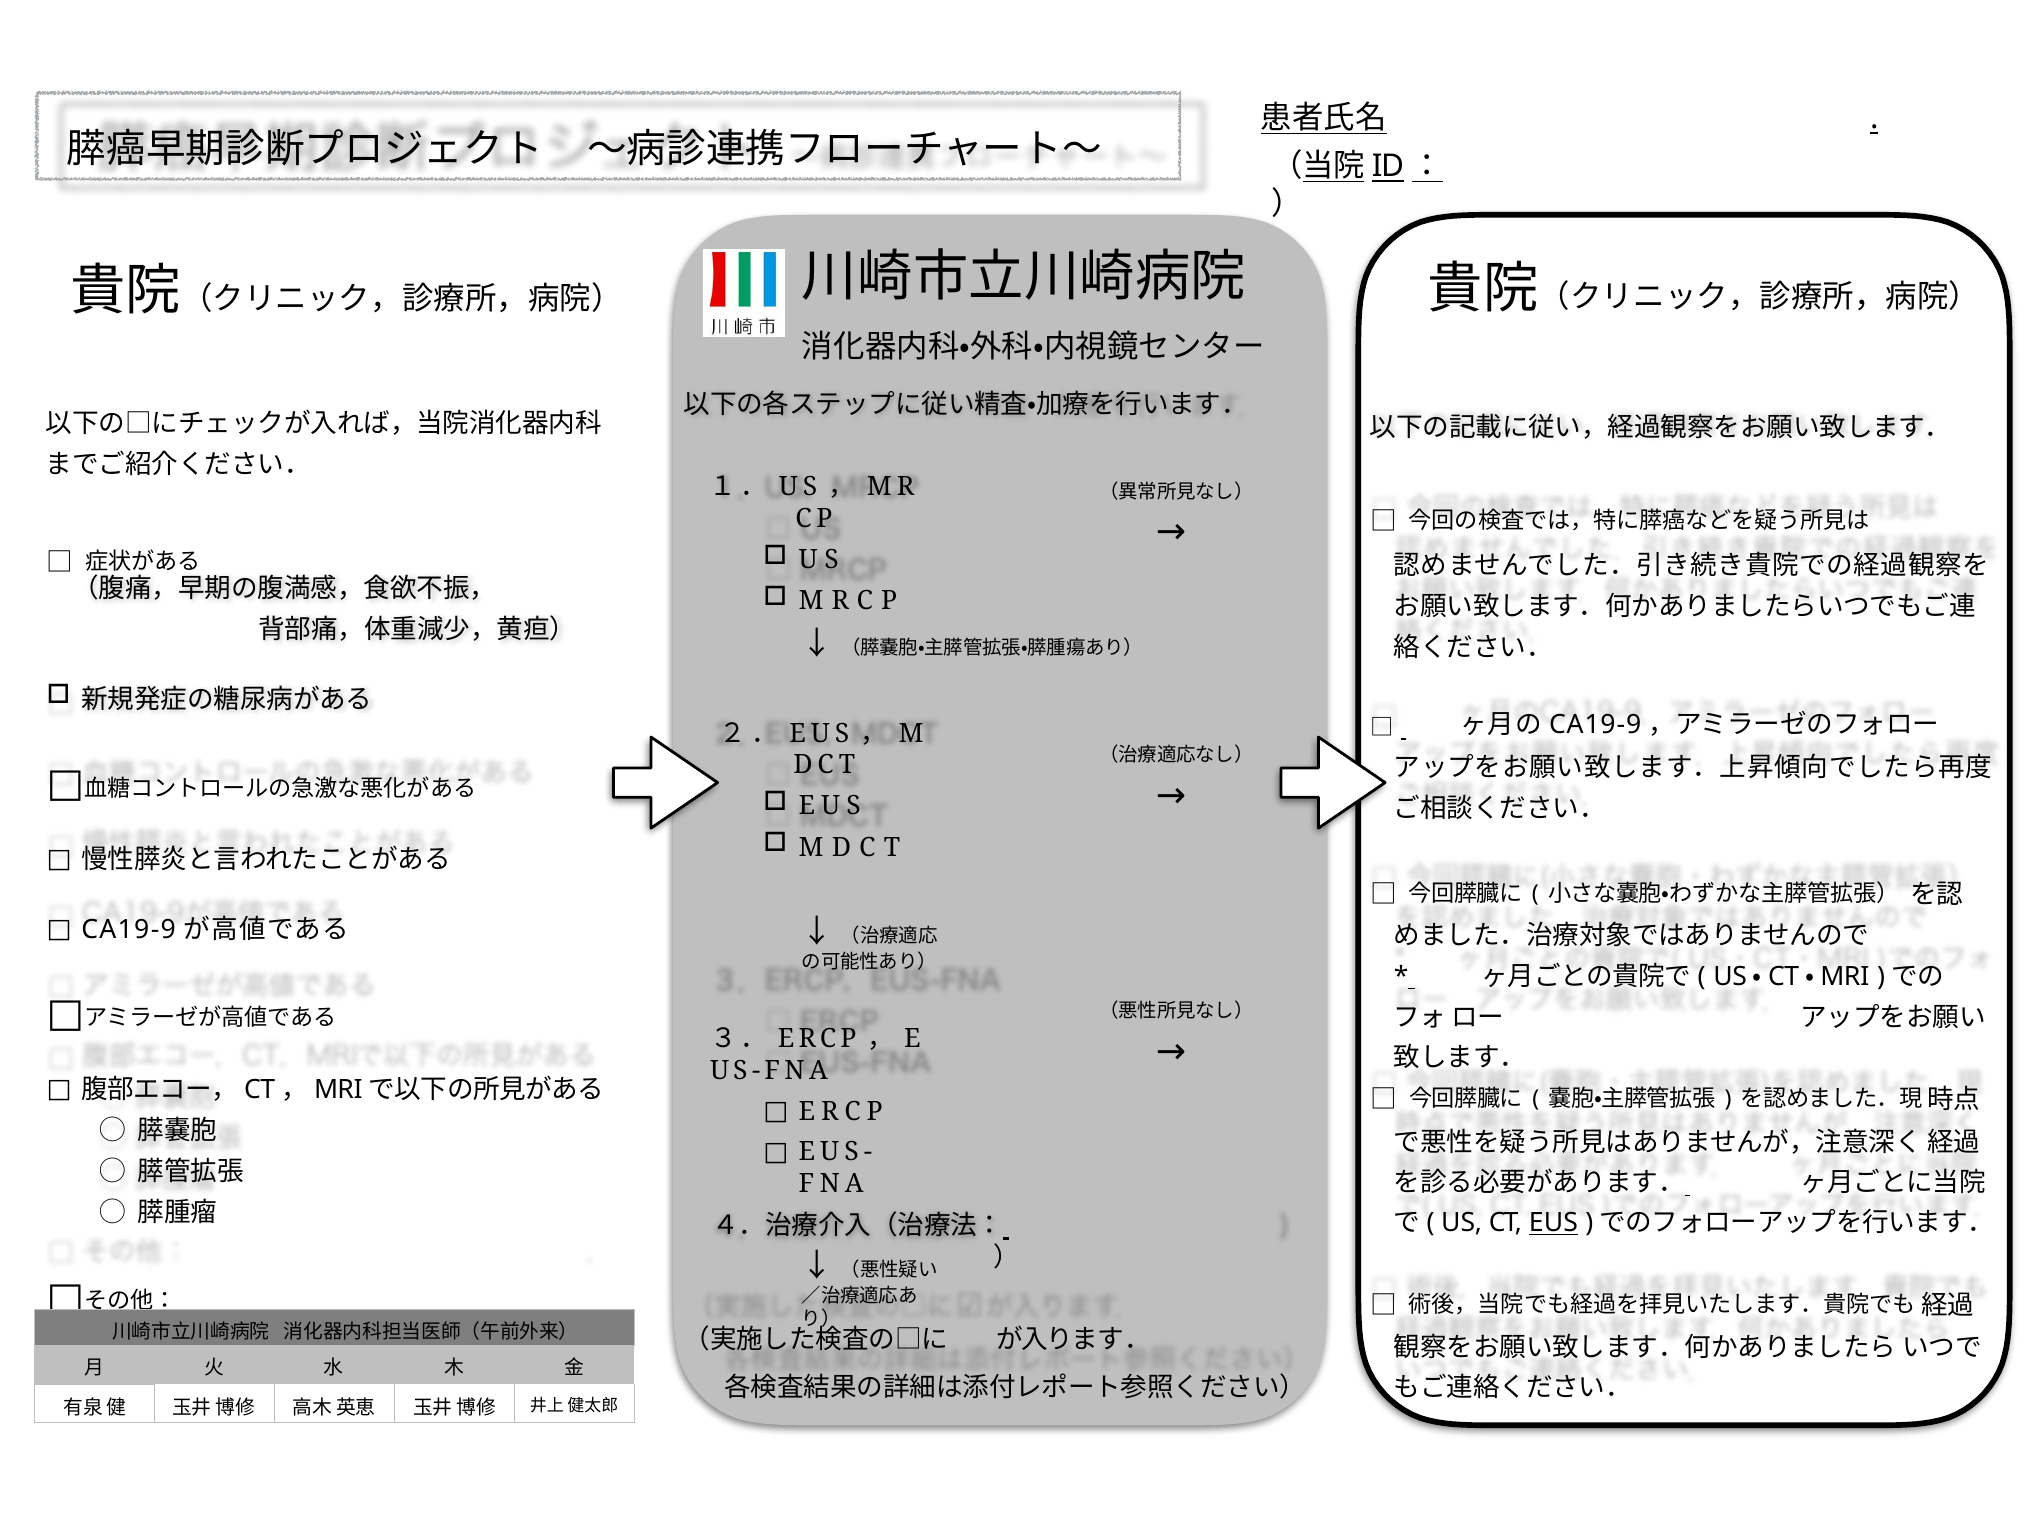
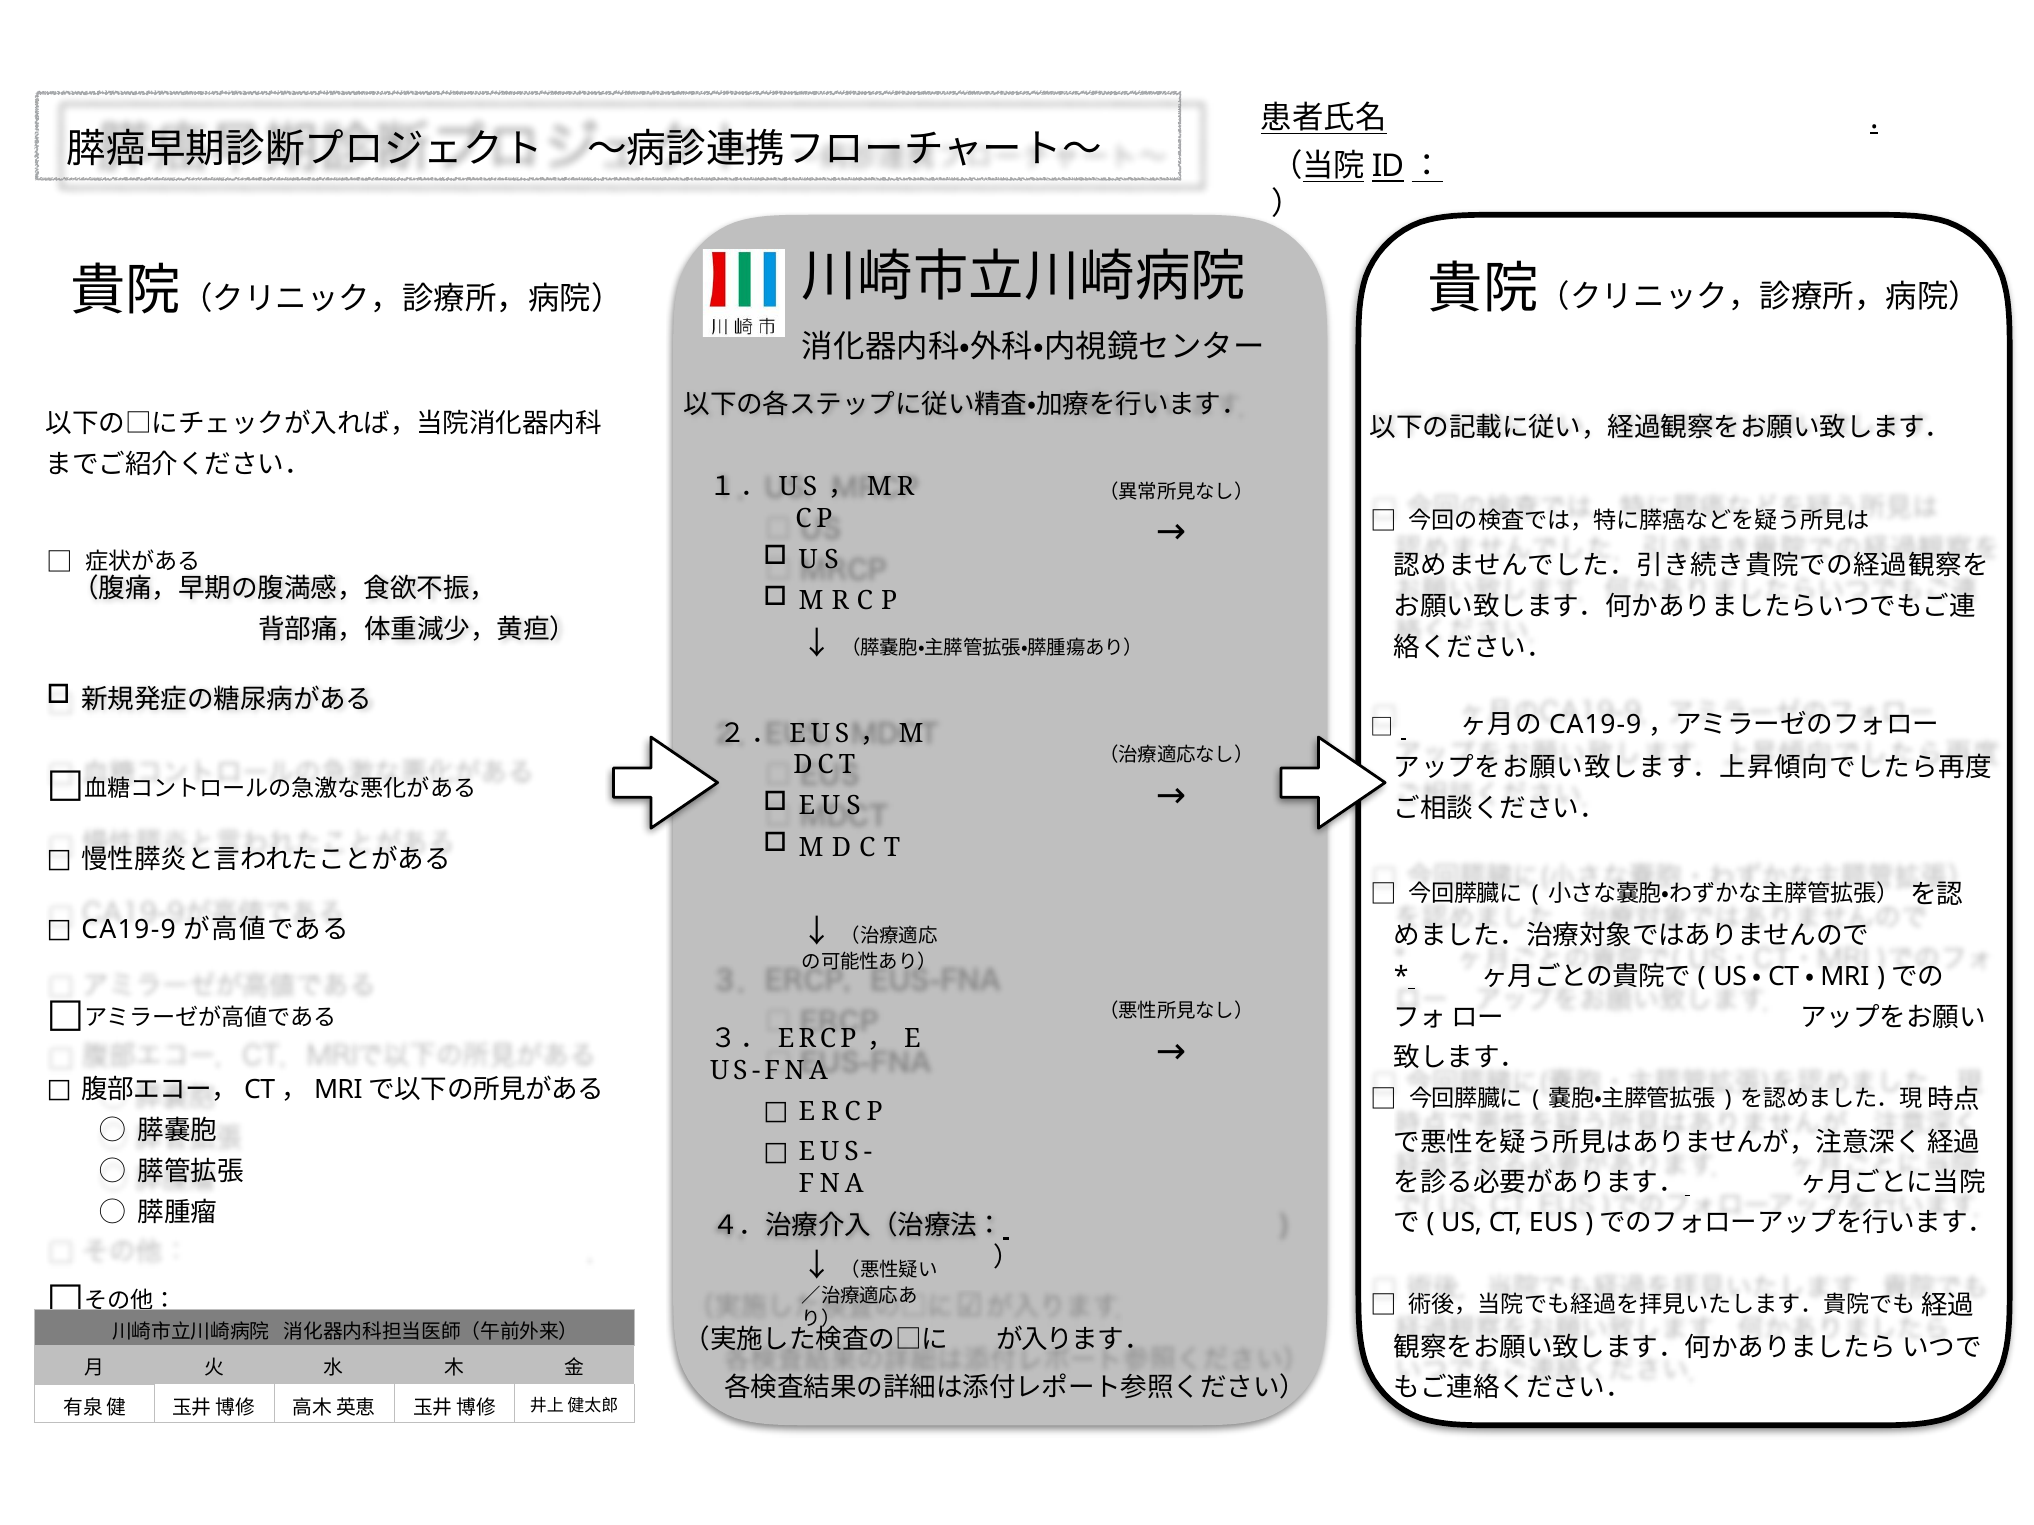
EUS at (1553, 1223) underline: present -> none
